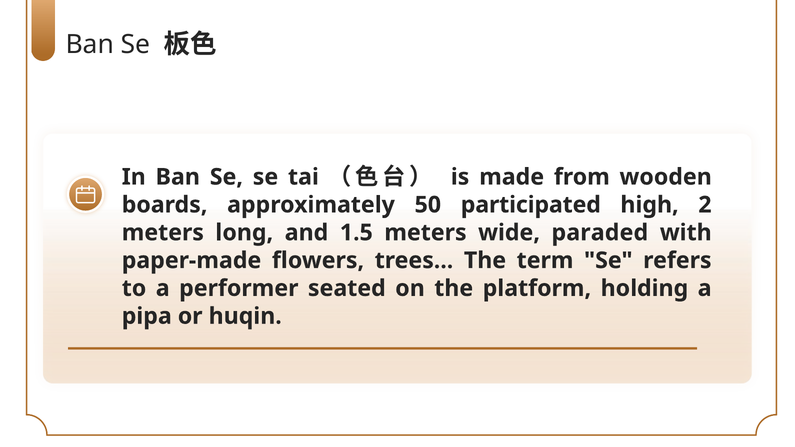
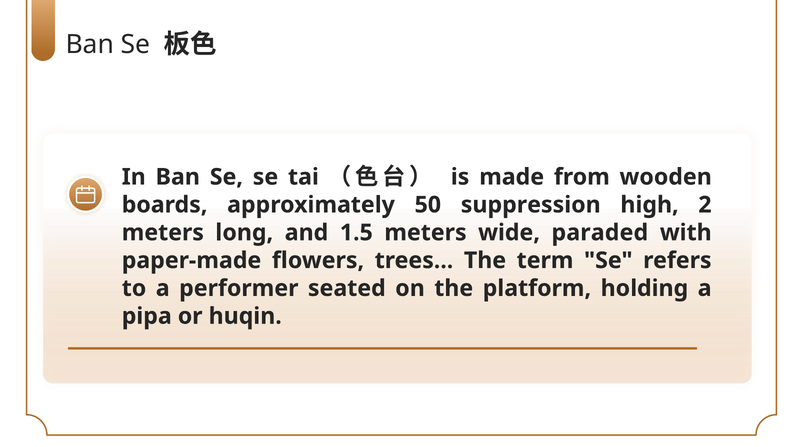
participated: participated -> suppression
